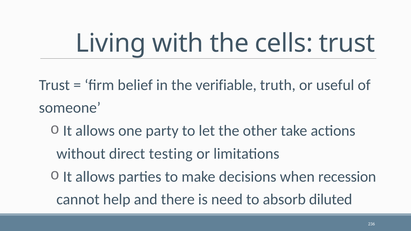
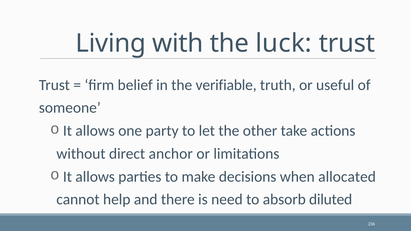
cells: cells -> luck
testing: testing -> anchor
recession: recession -> allocated
